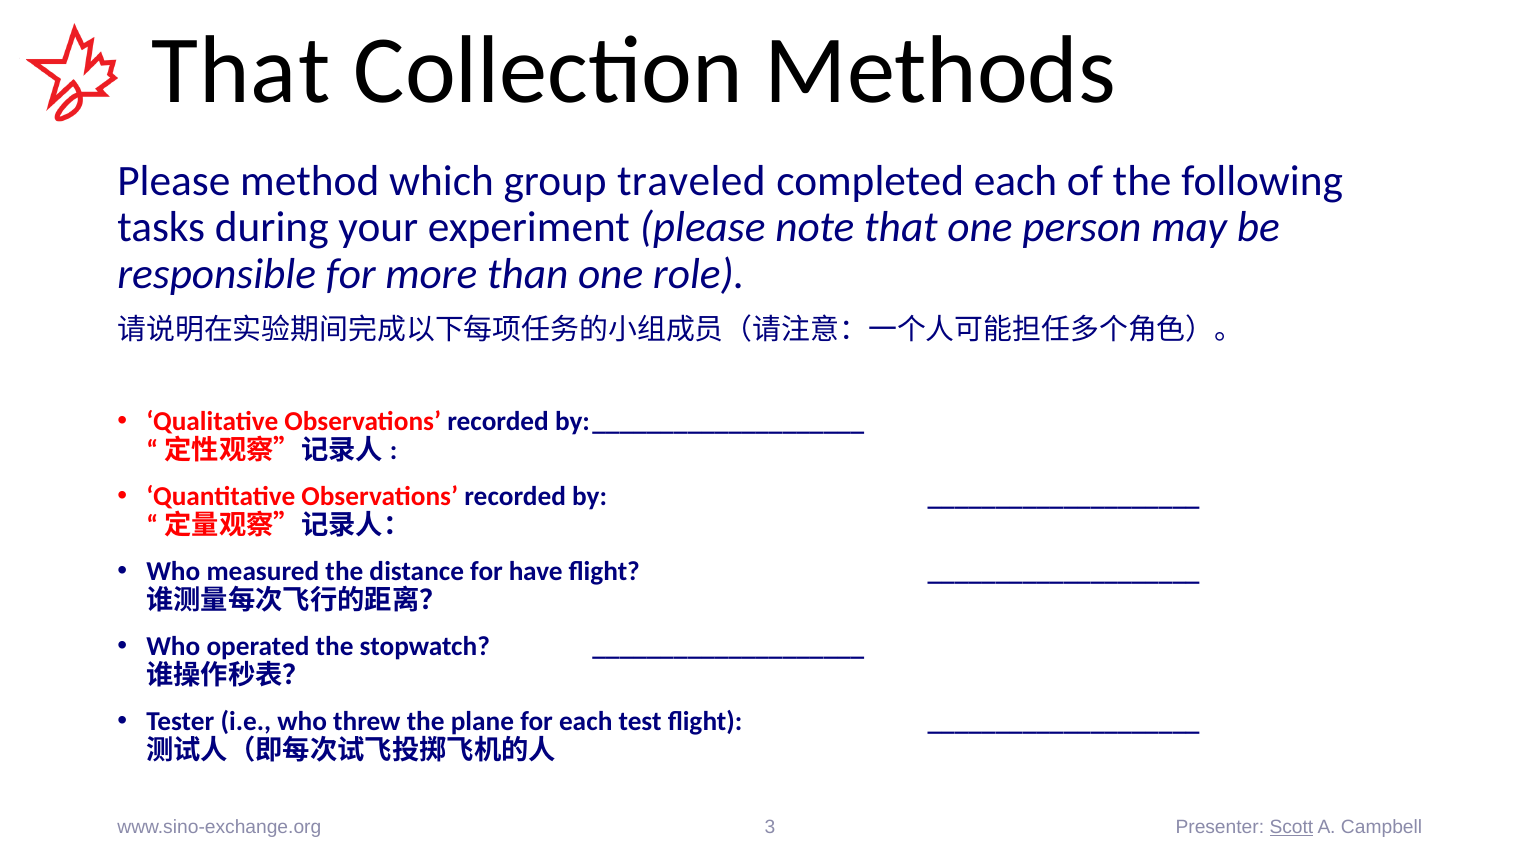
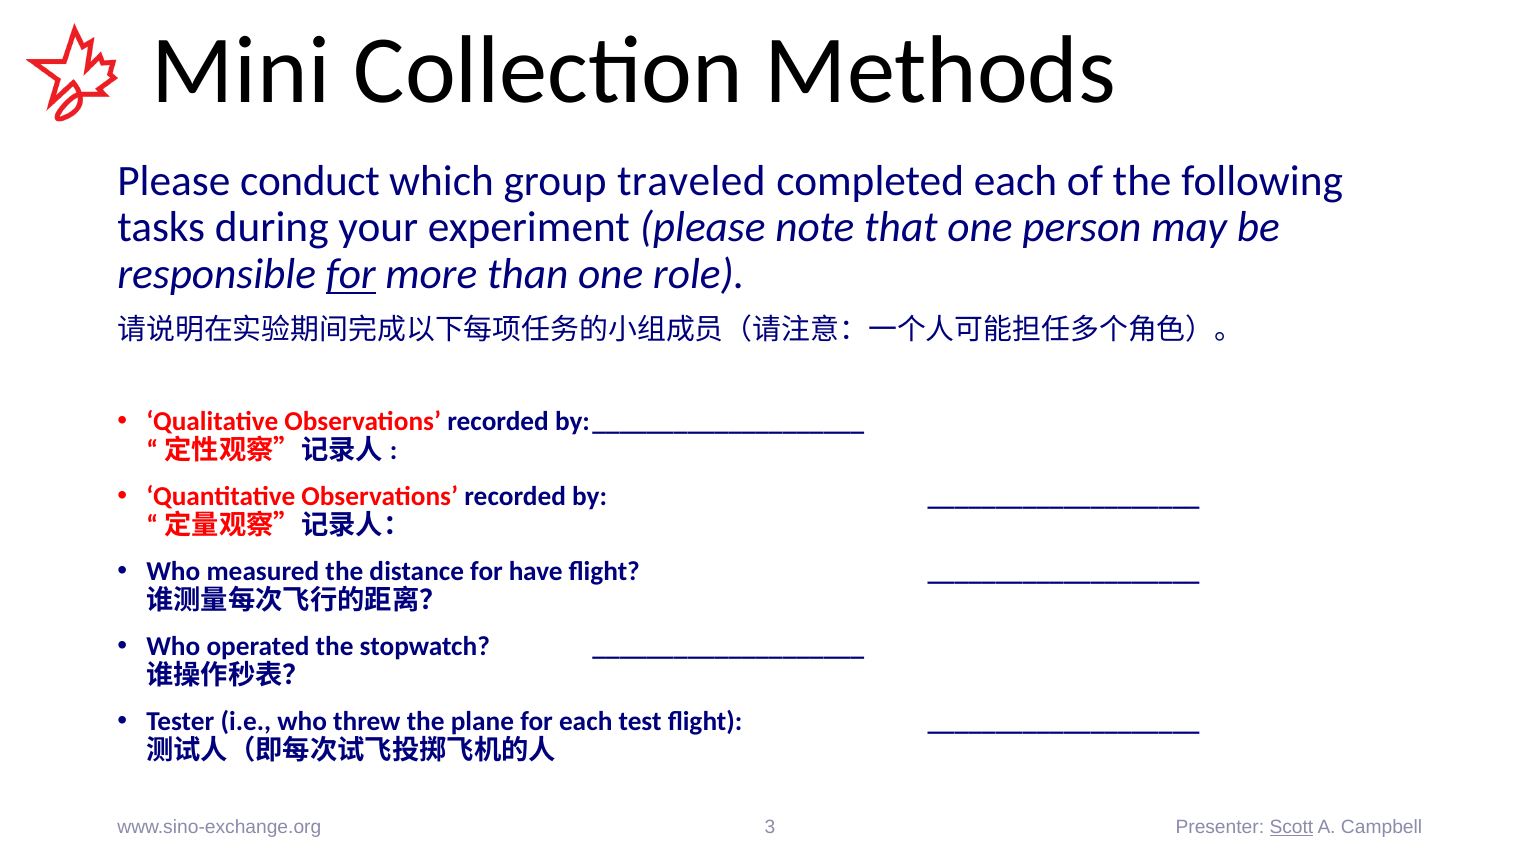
That at (241, 71): That -> Mini
method: method -> conduct
for at (351, 274) underline: none -> present
